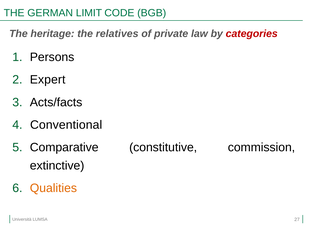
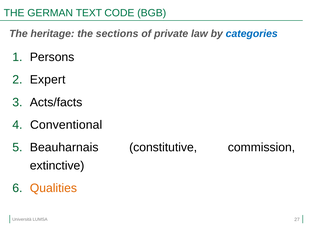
LIMIT: LIMIT -> TEXT
relatives: relatives -> sections
categories colour: red -> blue
Comparative: Comparative -> Beauharnais
